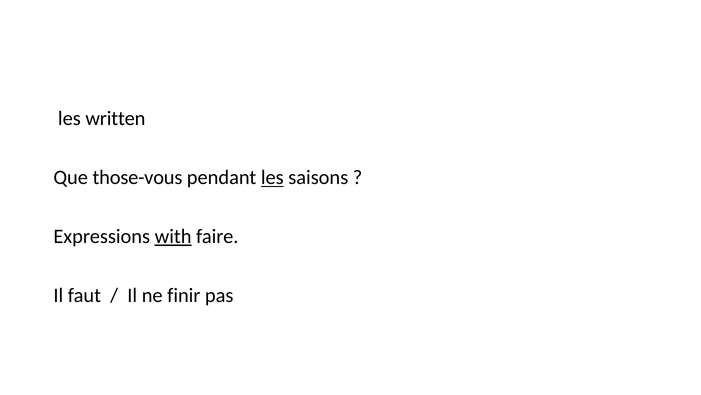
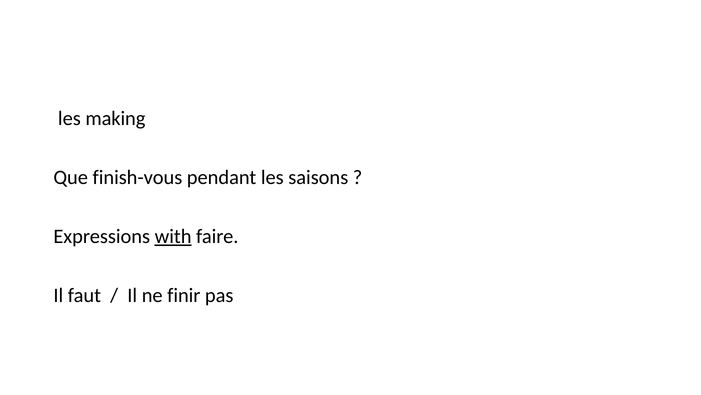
written: written -> making
those-vous: those-vous -> finish-vous
les at (272, 177) underline: present -> none
